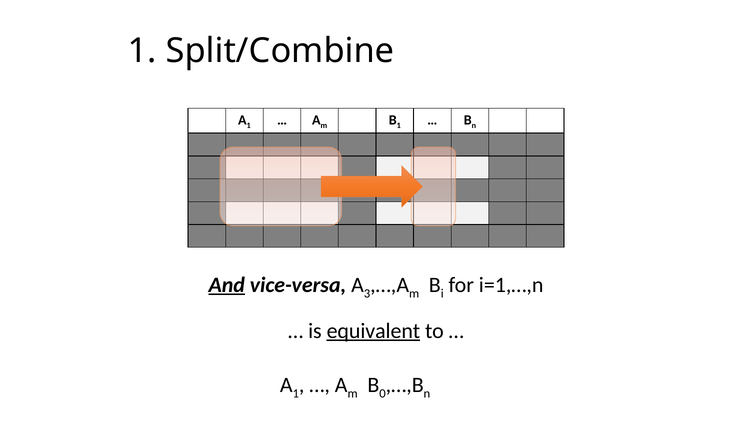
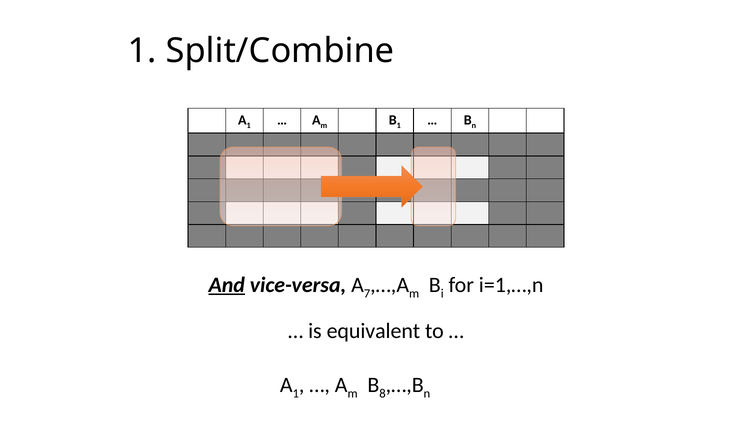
3: 3 -> 7
equivalent underline: present -> none
0: 0 -> 8
